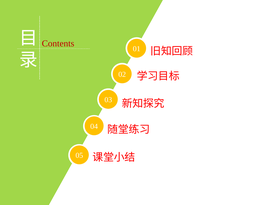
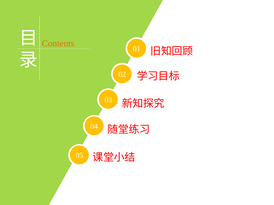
Contents colour: red -> orange
